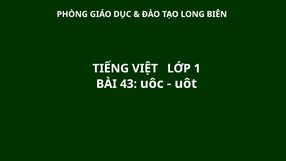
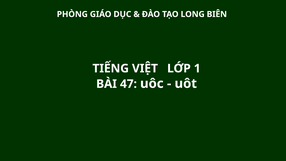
43: 43 -> 47
